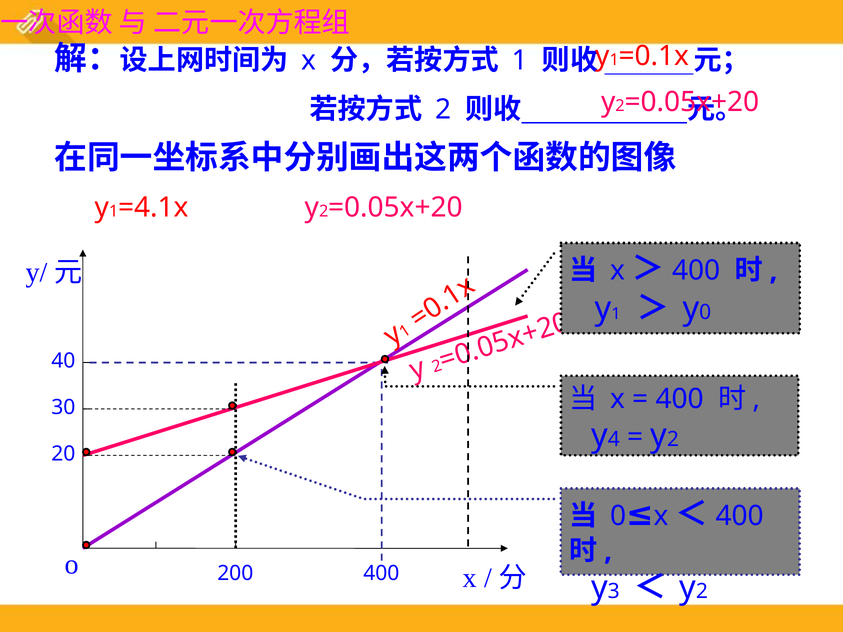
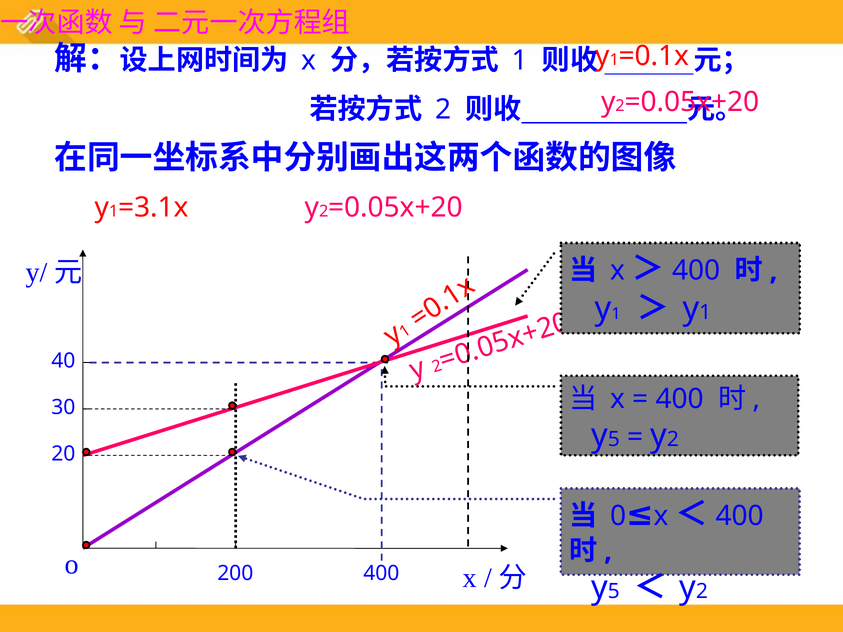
=4.1x: =4.1x -> =3.1x
0 at (705, 312): 0 -> 1
4 at (614, 440): 4 -> 5
3 at (614, 592): 3 -> 5
